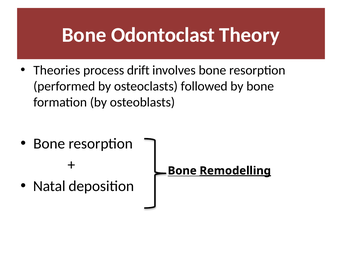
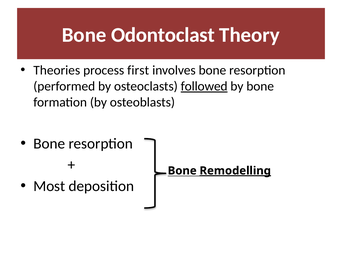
drift: drift -> first
followed underline: none -> present
Natal: Natal -> Most
